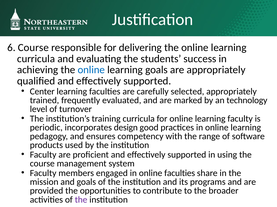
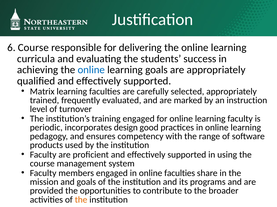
Center: Center -> Matrix
technology: technology -> instruction
training curricula: curricula -> engaged
the at (81, 200) colour: purple -> orange
